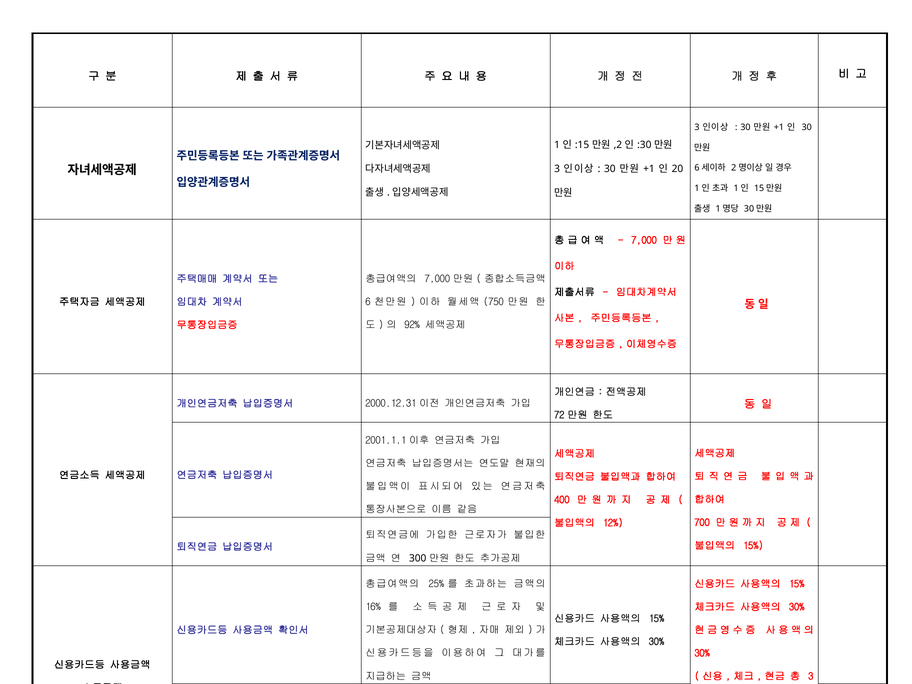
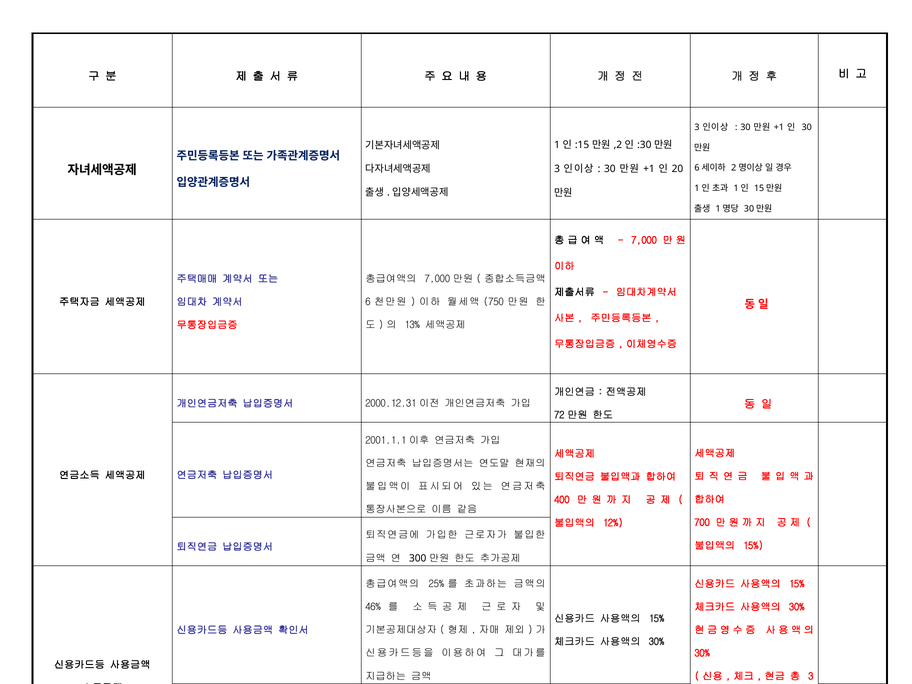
92%: 92% -> 13%
16%: 16% -> 46%
